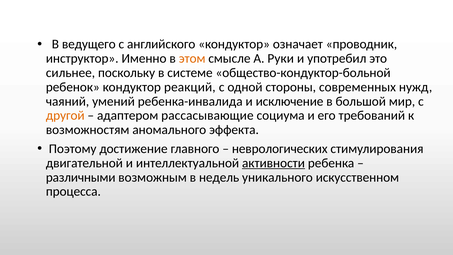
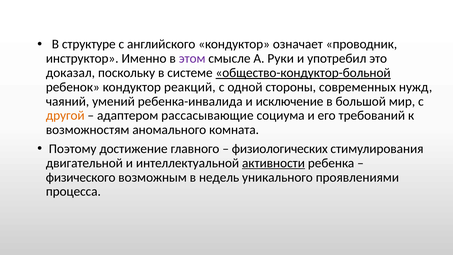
ведущего: ведущего -> структуре
этом colour: orange -> purple
сильнее: сильнее -> доказал
общество-кондуктор-больной underline: none -> present
эффекта: эффекта -> комната
неврологических: неврологических -> физиологических
различными: различными -> физического
искусственном: искусственном -> проявлениями
